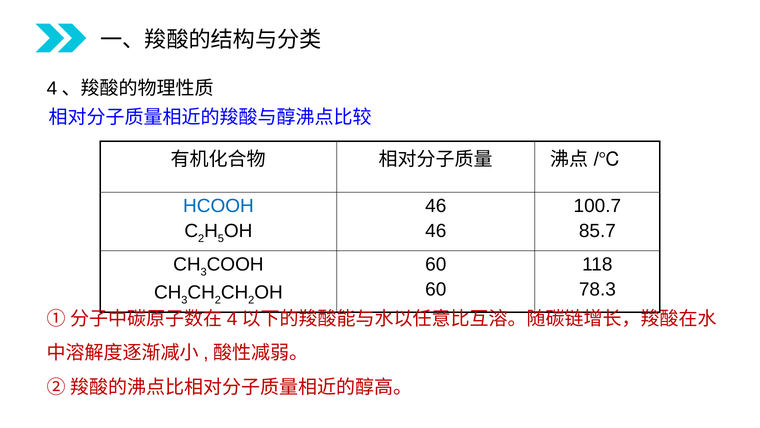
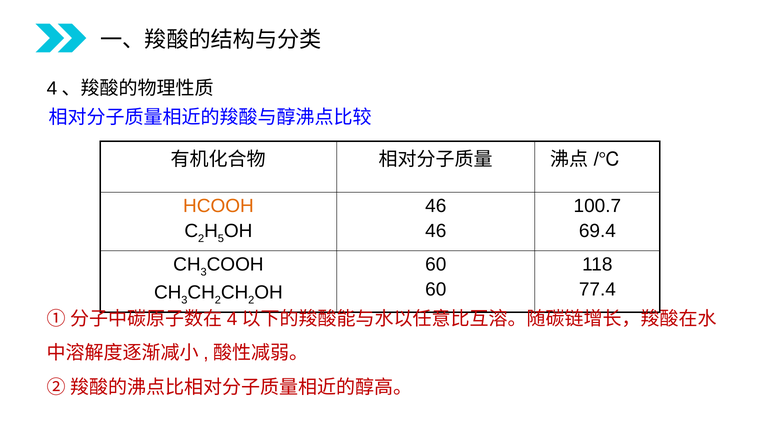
HCOOH colour: blue -> orange
85.7: 85.7 -> 69.4
78.3: 78.3 -> 77.4
